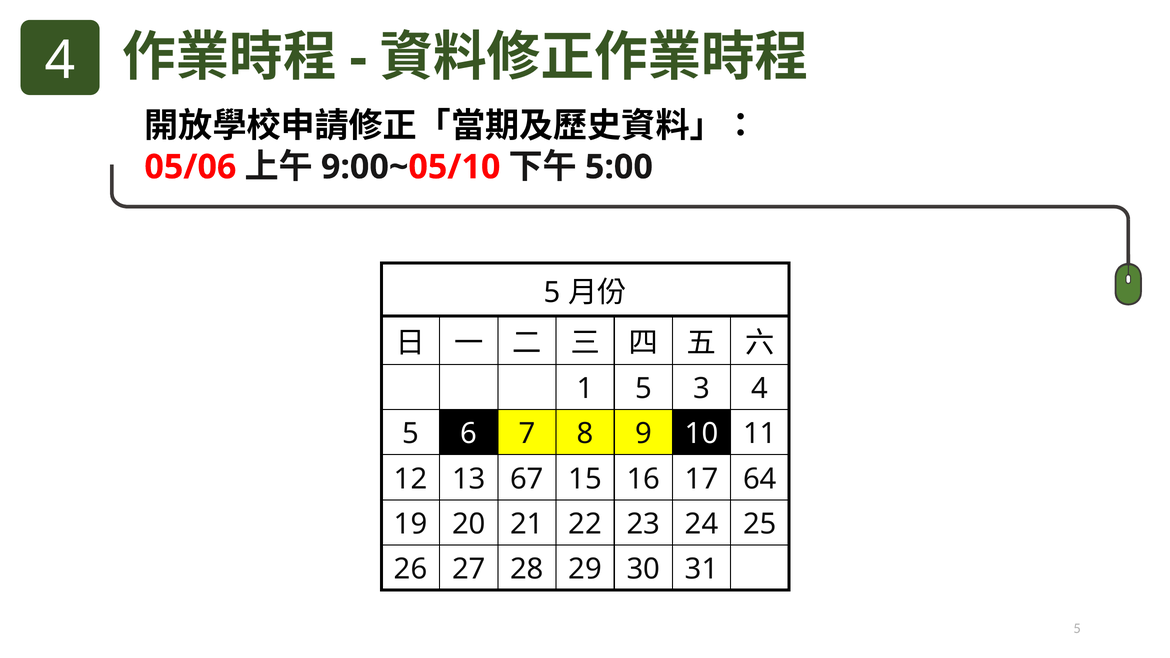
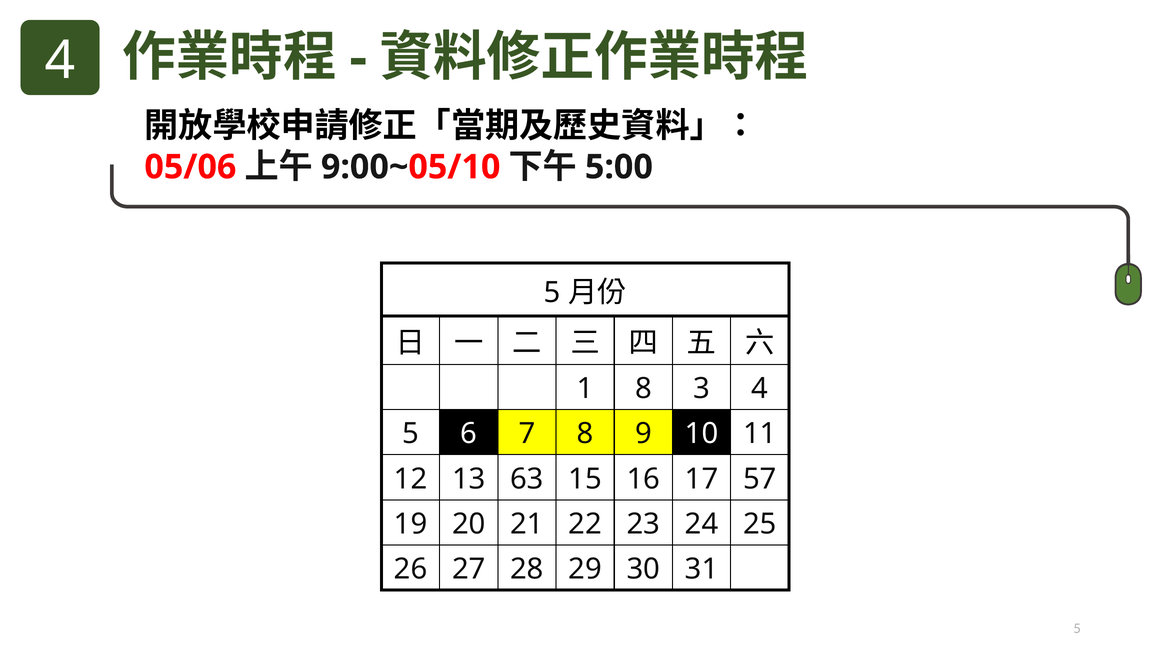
1 5: 5 -> 8
67: 67 -> 63
64: 64 -> 57
